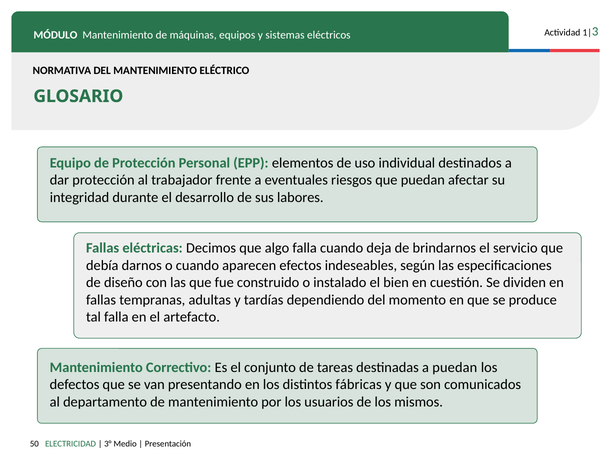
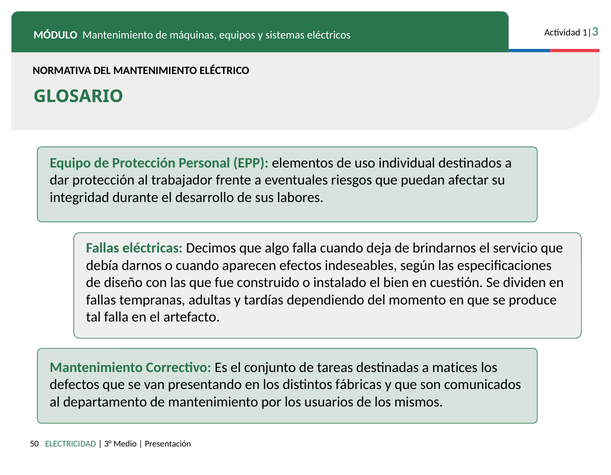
a puedan: puedan -> matices
